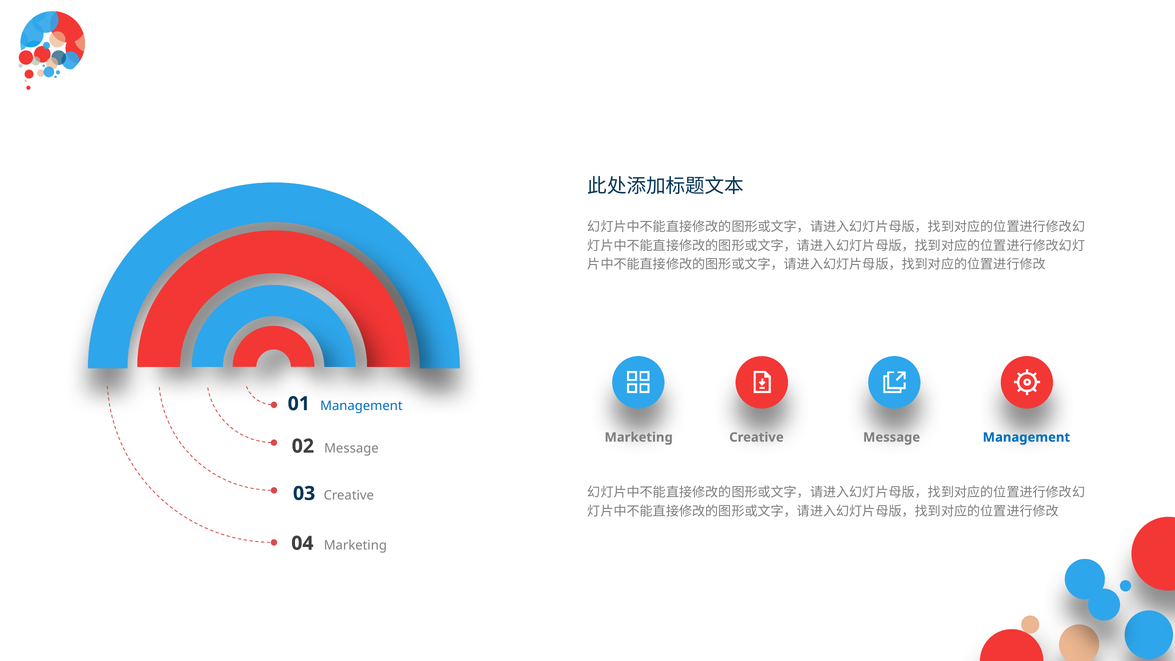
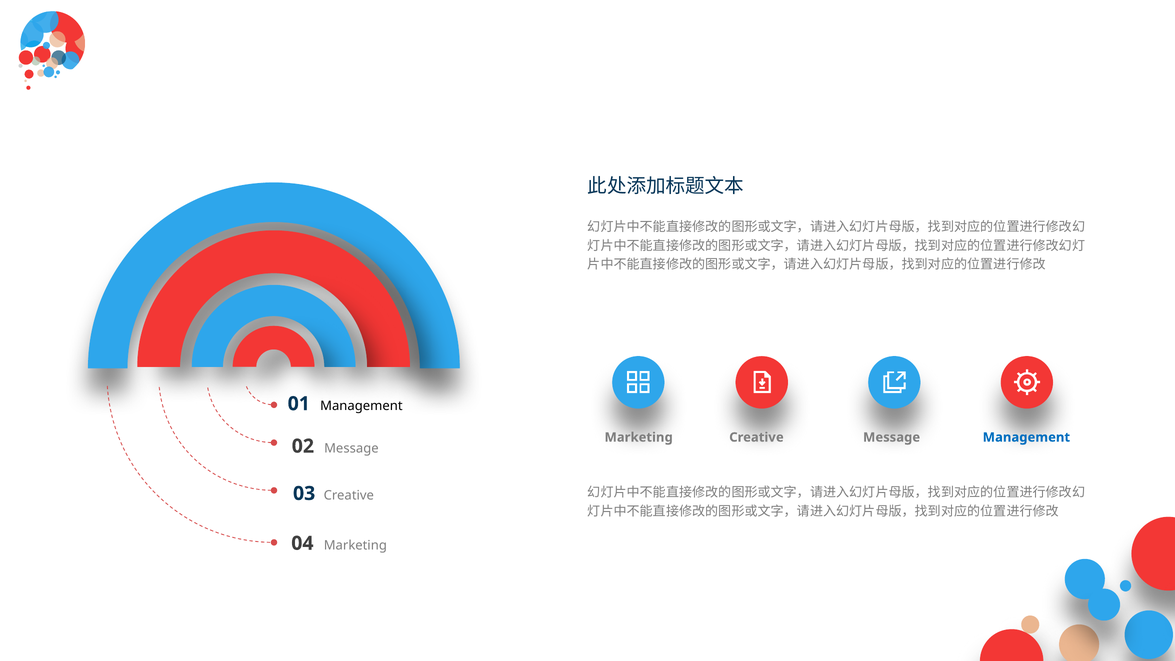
Management at (361, 406) colour: blue -> black
